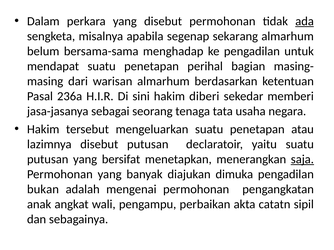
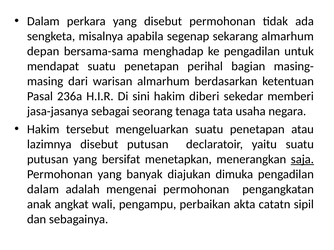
ada underline: present -> none
belum: belum -> depan
bukan at (43, 190): bukan -> dalam
